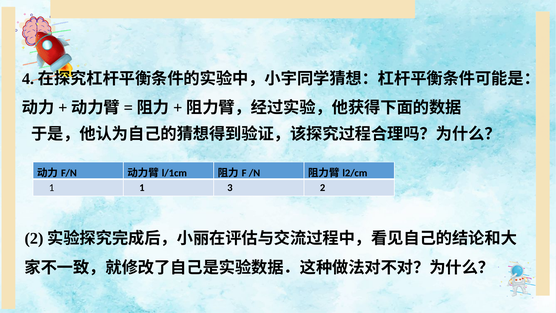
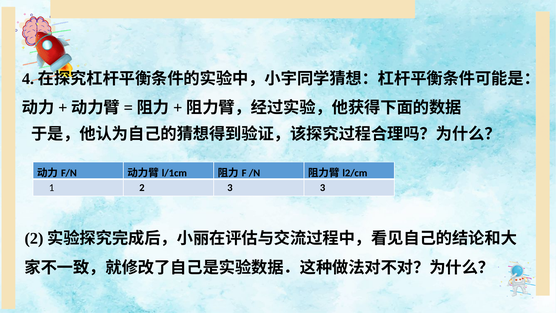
1 1: 1 -> 2
3 2: 2 -> 3
